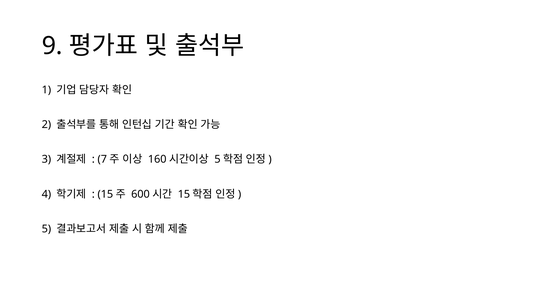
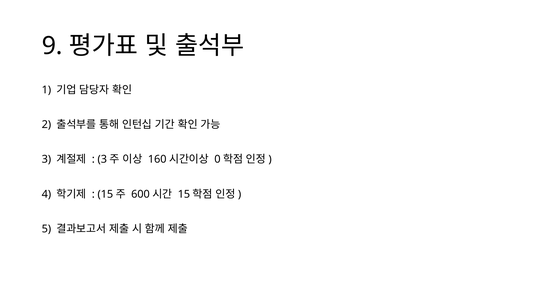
7 at (102, 159): 7 -> 3
5 at (218, 159): 5 -> 0
